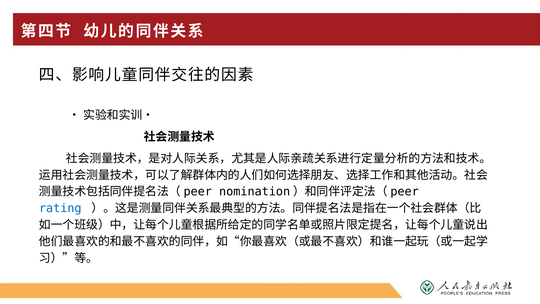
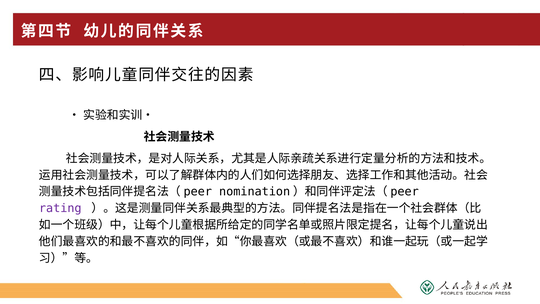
rating colour: blue -> purple
